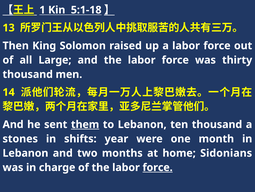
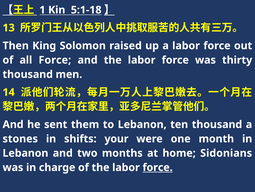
all Large: Large -> Force
them underline: present -> none
year: year -> your
